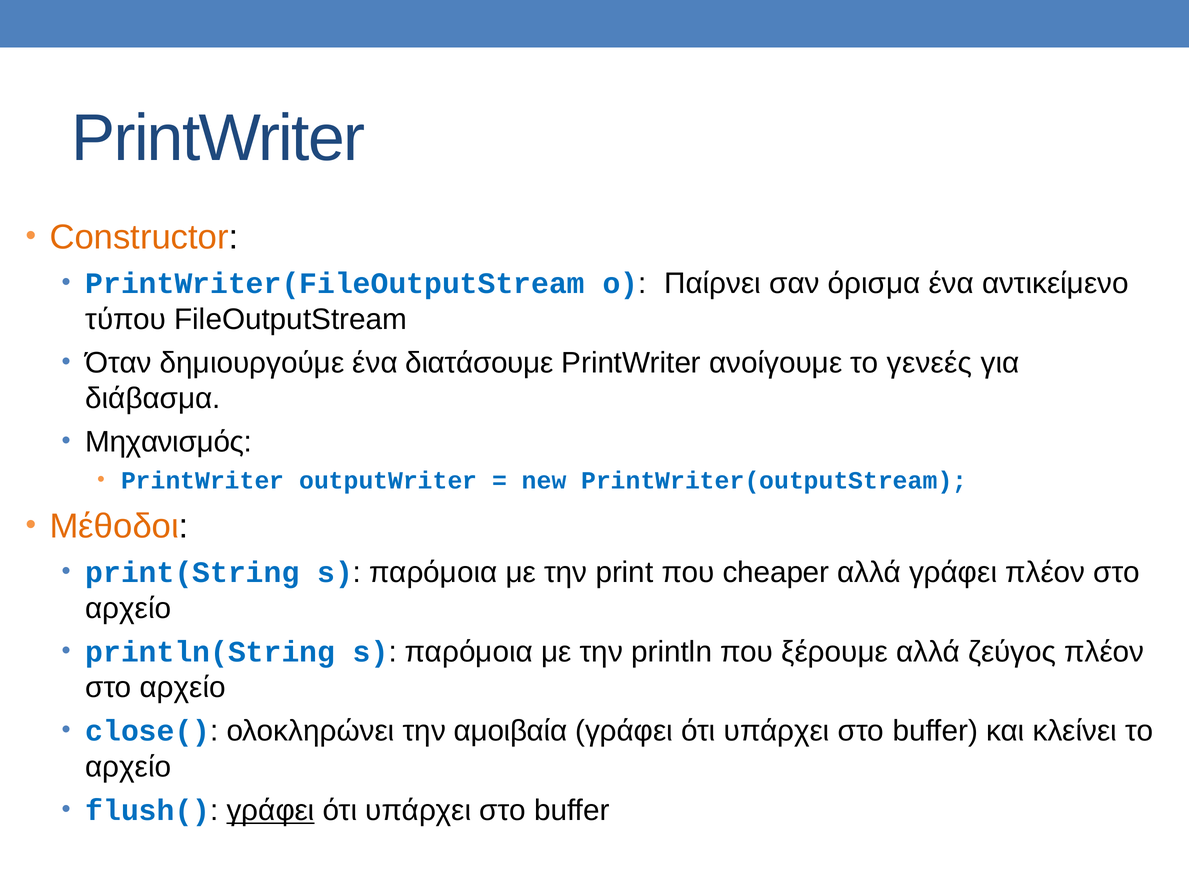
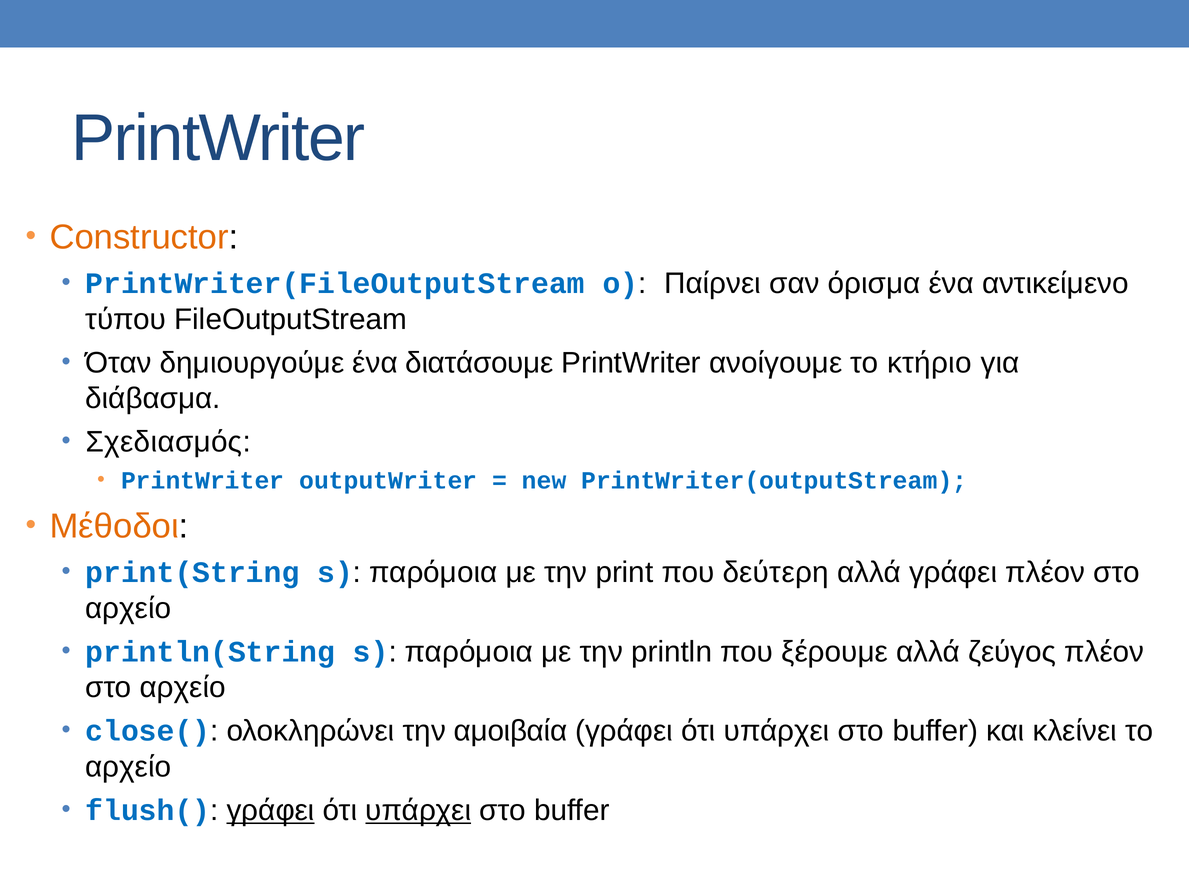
γενεές: γενεές -> κτήριο
Μηχανισμός: Μηχανισμός -> Σχεδιασμός
cheaper: cheaper -> δεύτερη
υπάρχει at (418, 810) underline: none -> present
